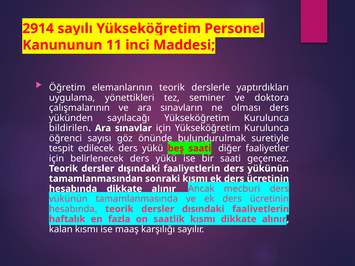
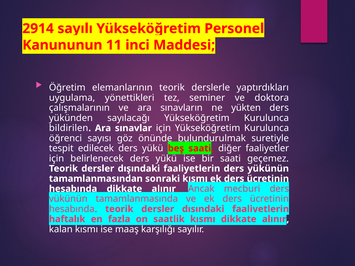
olması: olması -> yükten
